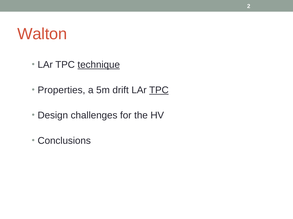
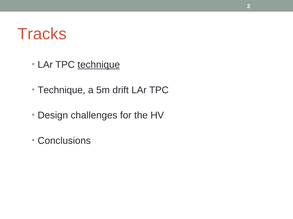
Walton: Walton -> Tracks
Properties at (61, 90): Properties -> Technique
TPC at (159, 90) underline: present -> none
